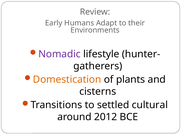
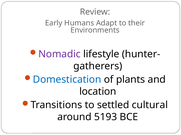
Domestication colour: orange -> blue
cisterns: cisterns -> location
2012: 2012 -> 5193
